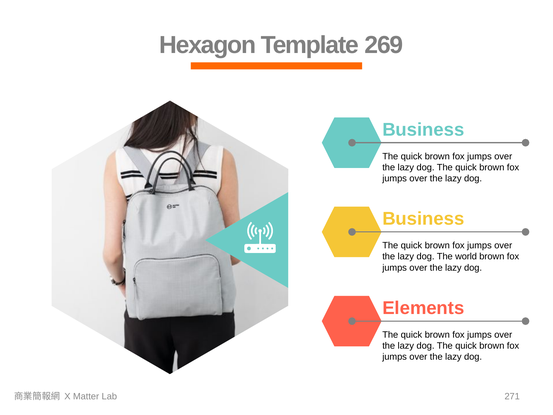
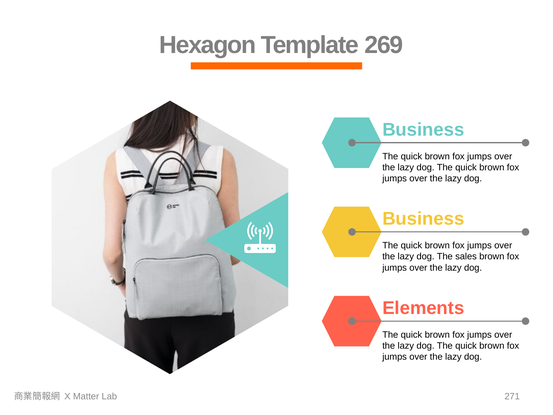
world: world -> sales
